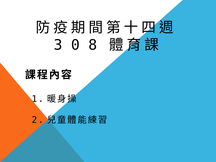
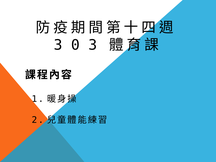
0 8: 8 -> 3
